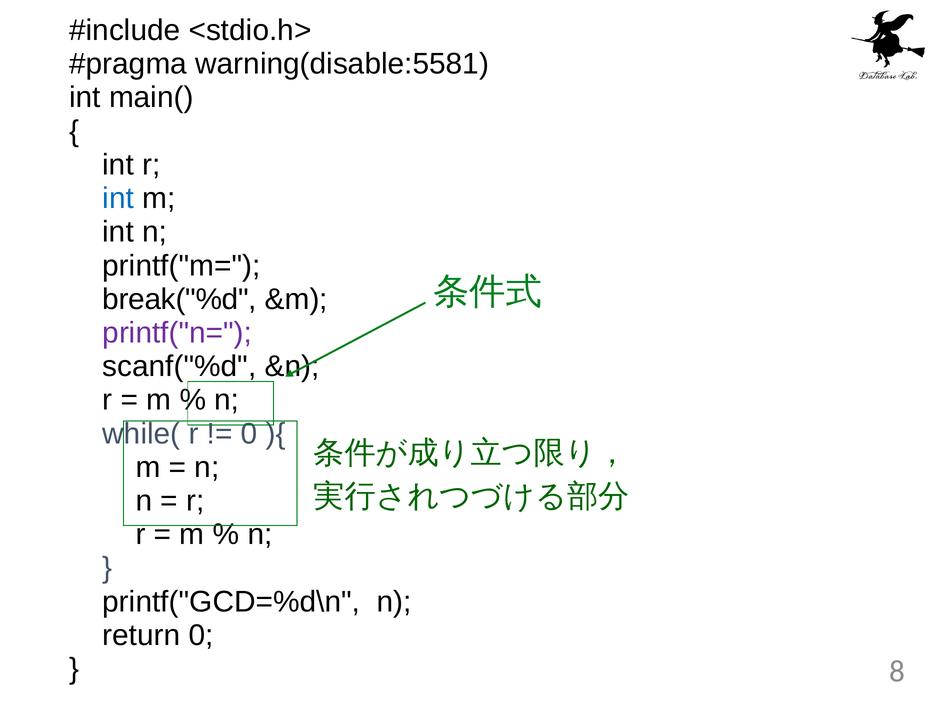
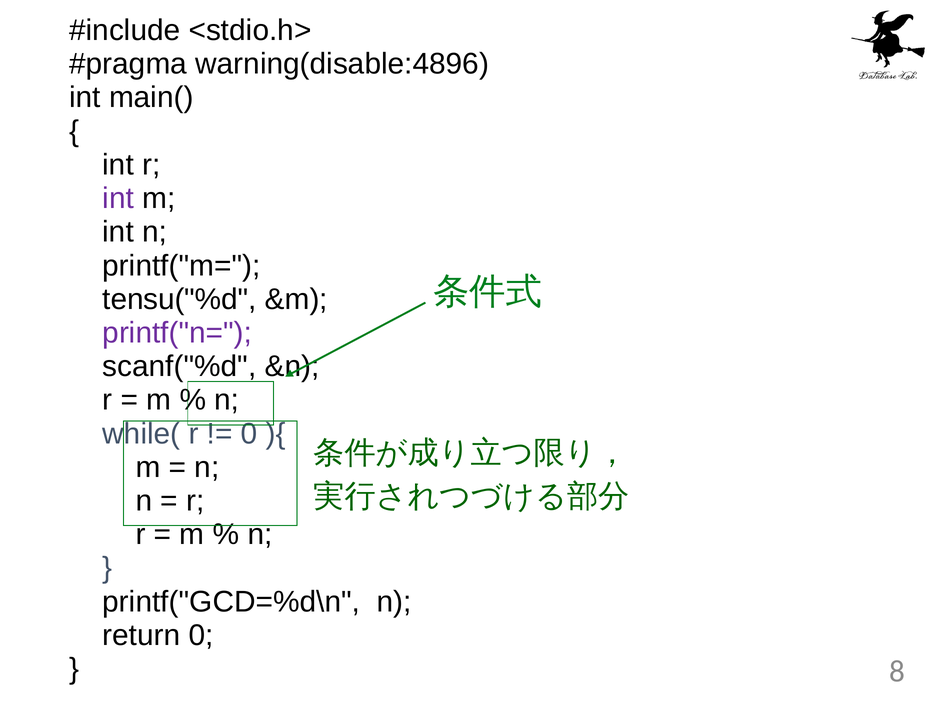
warning(disable:5581: warning(disable:5581 -> warning(disable:4896
int at (118, 198) colour: blue -> purple
break("%d: break("%d -> tensu("%d
